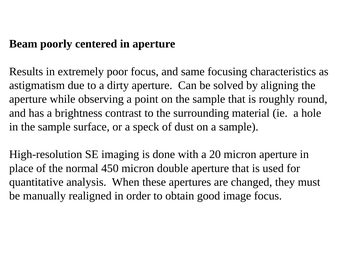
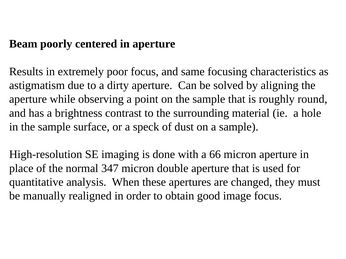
20: 20 -> 66
450: 450 -> 347
